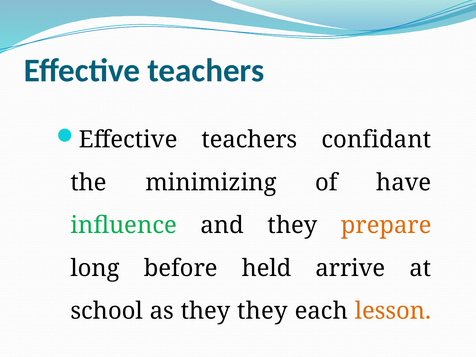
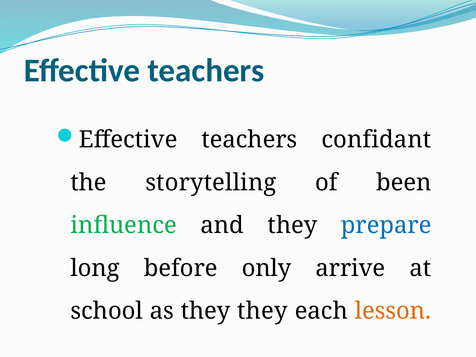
minimizing: minimizing -> storytelling
have: have -> been
prepare colour: orange -> blue
held: held -> only
